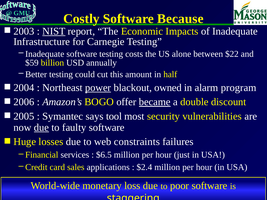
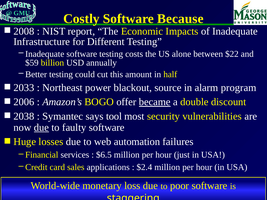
2003: 2003 -> 2008
NIST underline: present -> none
Carnegie: Carnegie -> Different
2004: 2004 -> 2033
power underline: present -> none
owned: owned -> source
2005: 2005 -> 2038
constraints: constraints -> automation
